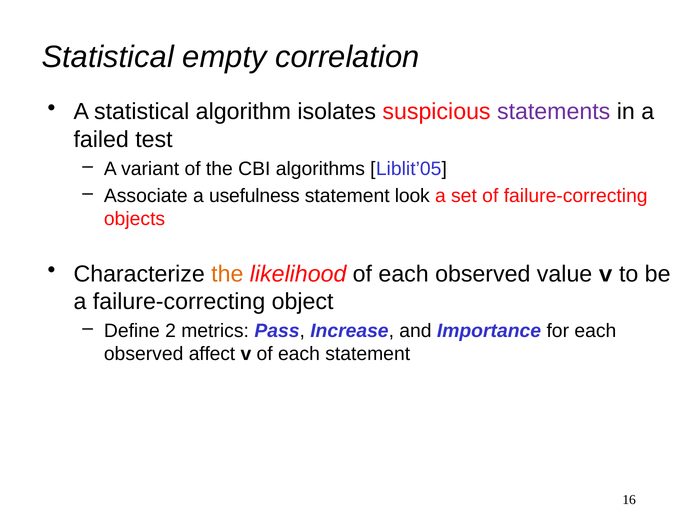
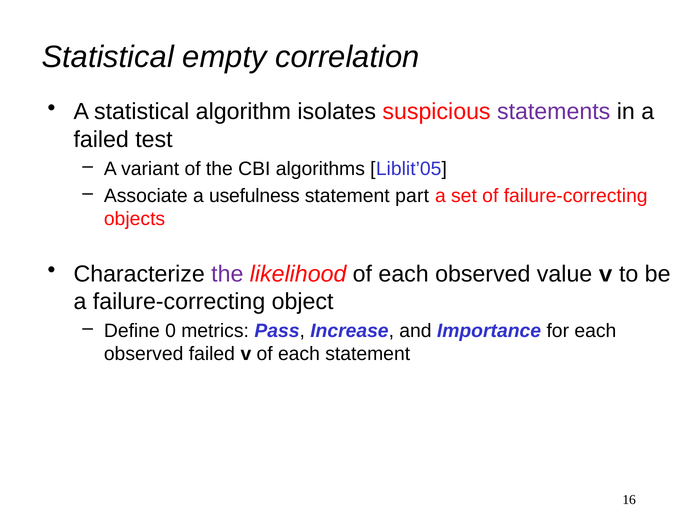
look: look -> part
the at (227, 274) colour: orange -> purple
2: 2 -> 0
observed affect: affect -> failed
